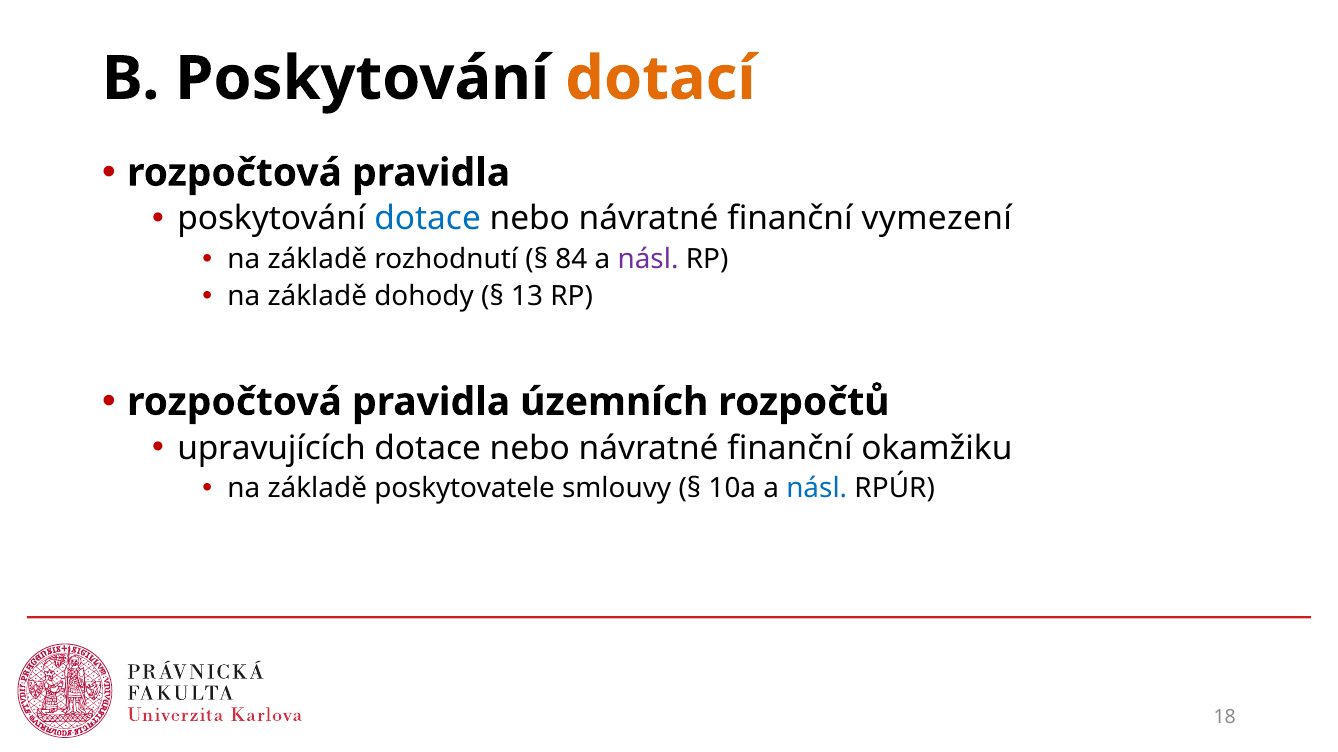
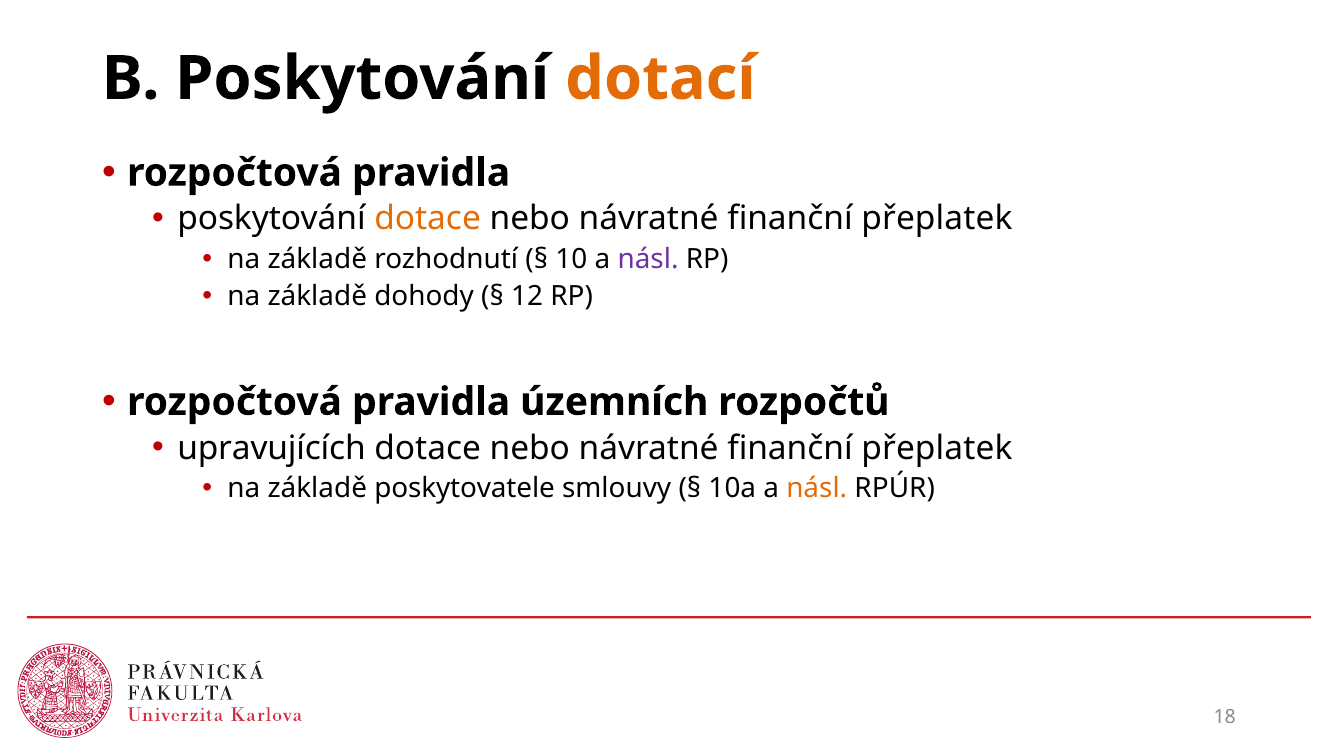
dotace at (428, 219) colour: blue -> orange
vymezení at (937, 219): vymezení -> přeplatek
84: 84 -> 10
13: 13 -> 12
okamžiku at (937, 448): okamžiku -> přeplatek
násl at (817, 489) colour: blue -> orange
